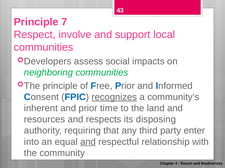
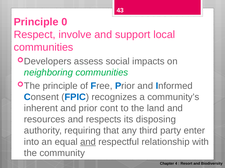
7: 7 -> 0
recognizes underline: present -> none
time: time -> cont
